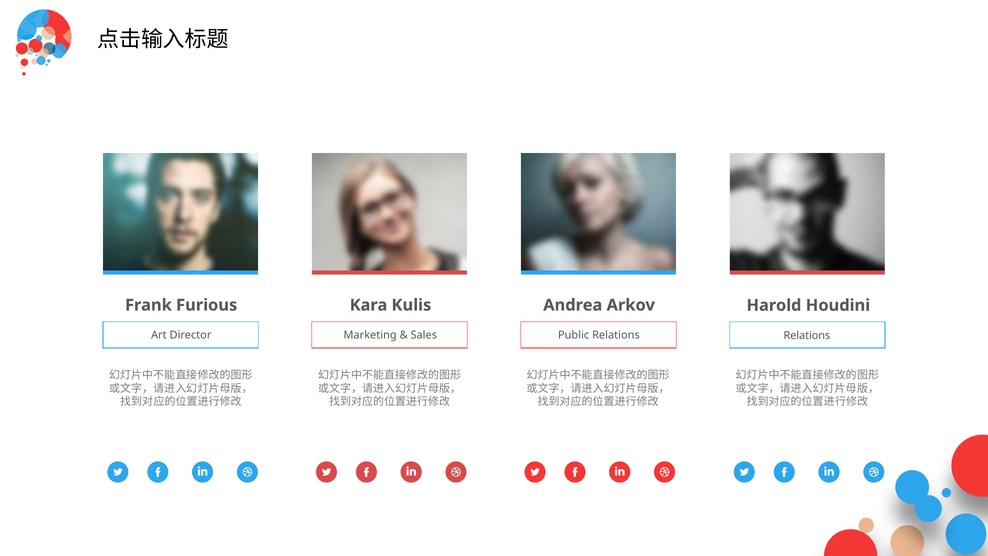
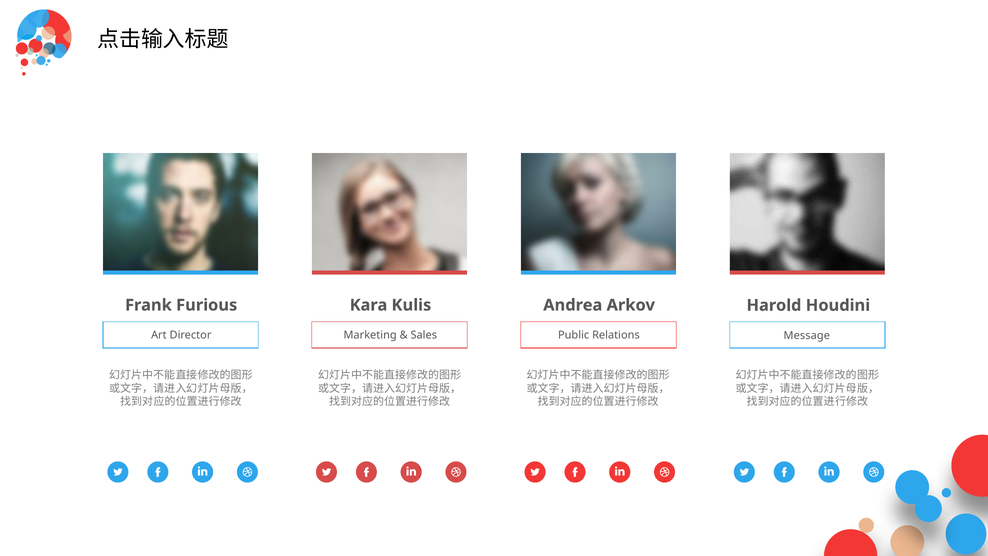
Relations at (807, 335): Relations -> Message
